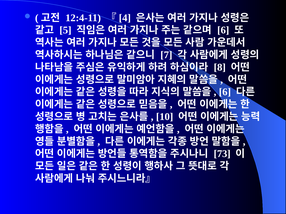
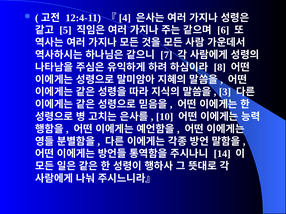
6 at (225, 92): 6 -> 3
73: 73 -> 14
